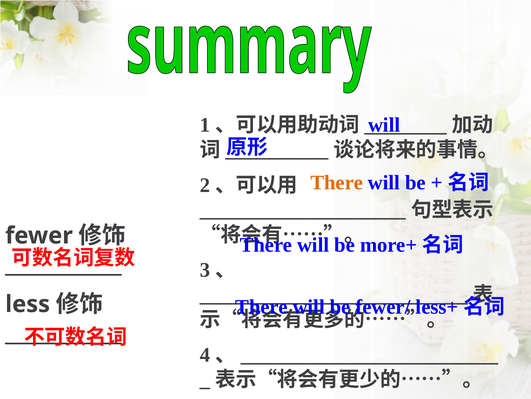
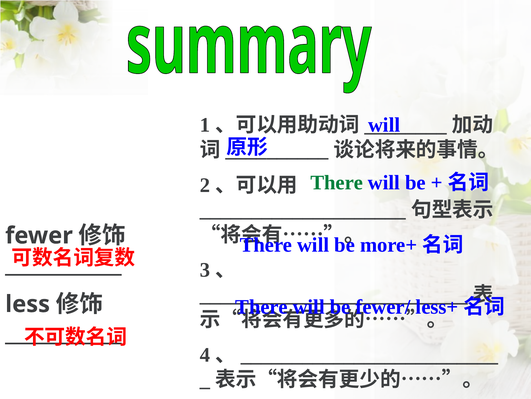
There at (337, 182) colour: orange -> green
